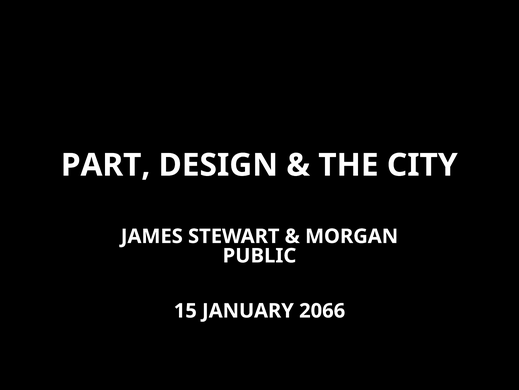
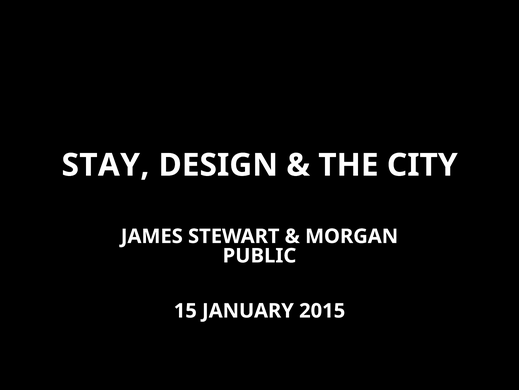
PART: PART -> STAY
2066: 2066 -> 2015
